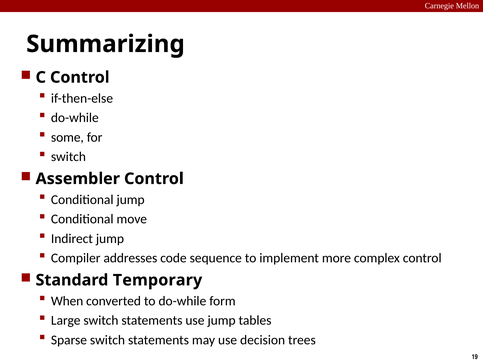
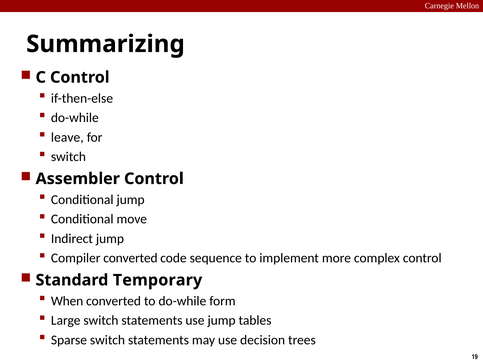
some: some -> leave
Compiler addresses: addresses -> converted
